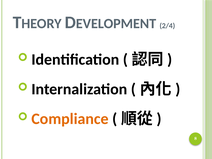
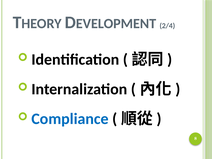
Compliance colour: orange -> blue
